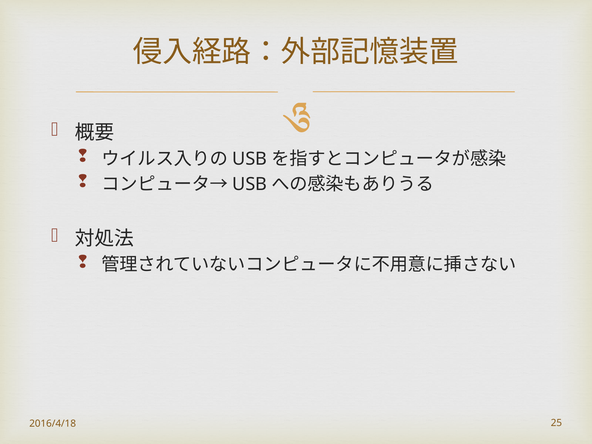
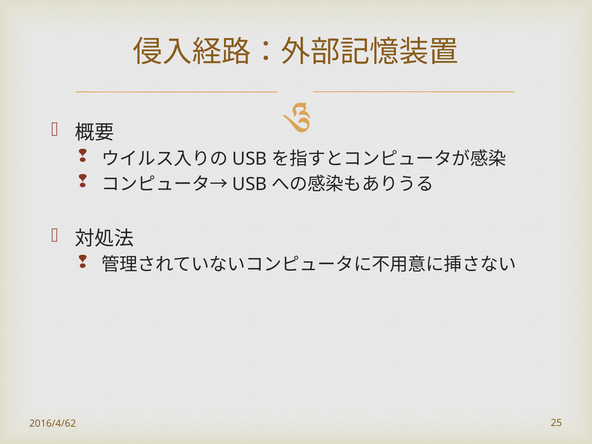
2016/4/18: 2016/4/18 -> 2016/4/62
